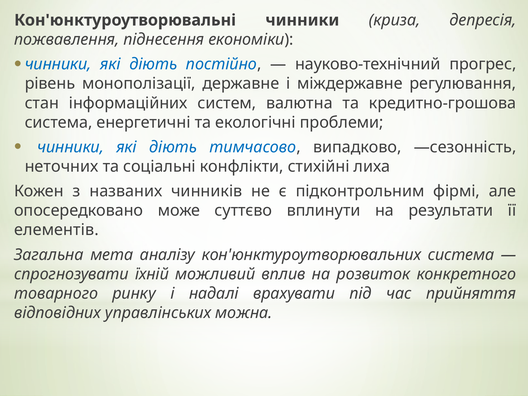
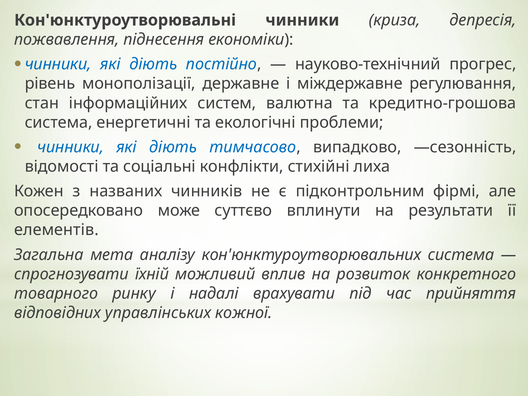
неточних: неточних -> відомості
можна: можна -> кожної
